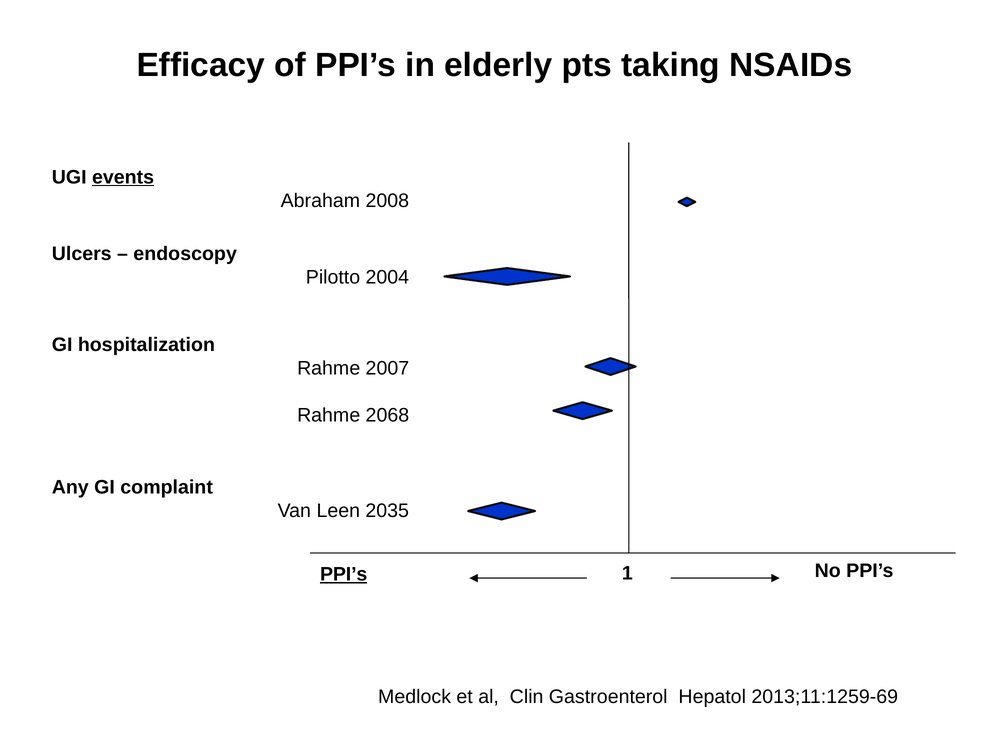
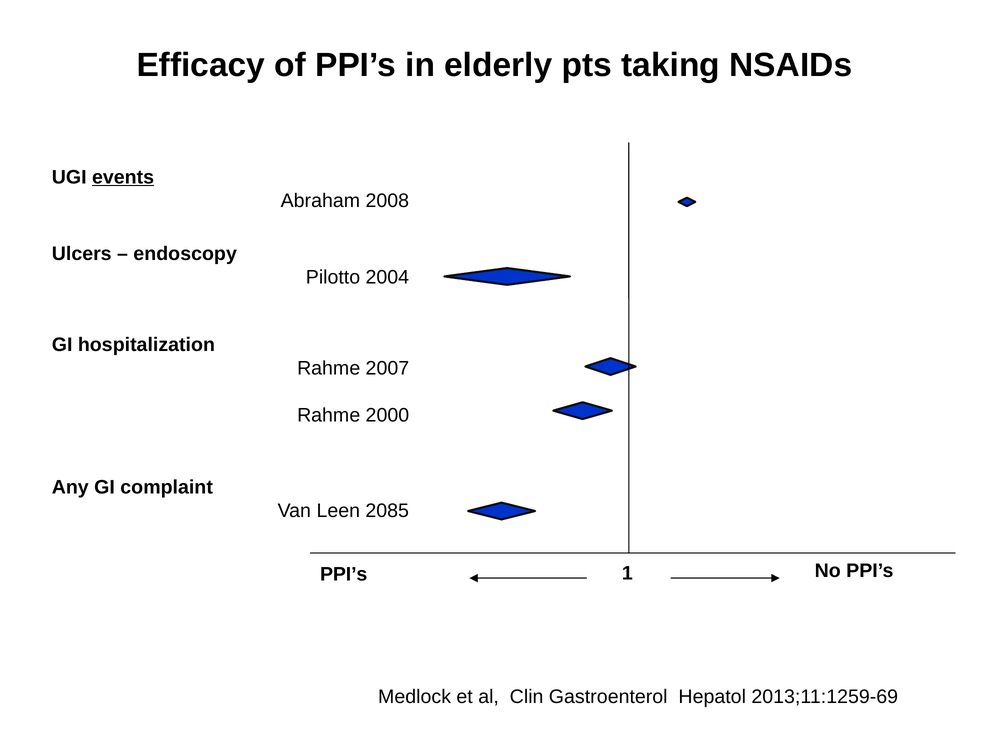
2068: 2068 -> 2000
2035: 2035 -> 2085
PPI’s at (344, 575) underline: present -> none
